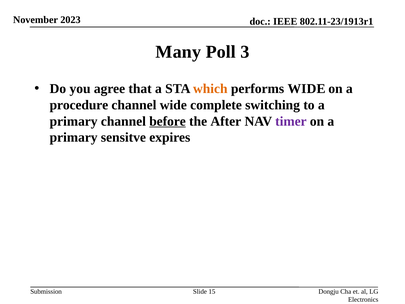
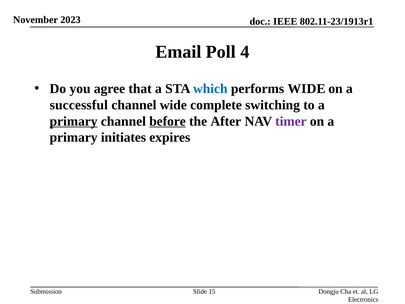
Many: Many -> Email
3: 3 -> 4
which colour: orange -> blue
procedure: procedure -> successful
primary at (74, 121) underline: none -> present
sensitve: sensitve -> initiates
